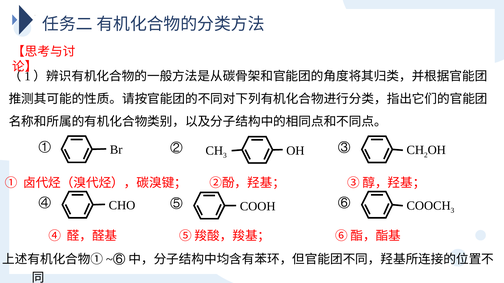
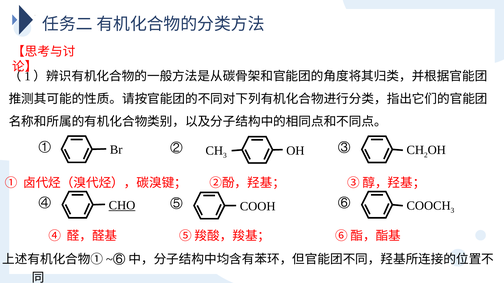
CHO underline: none -> present
